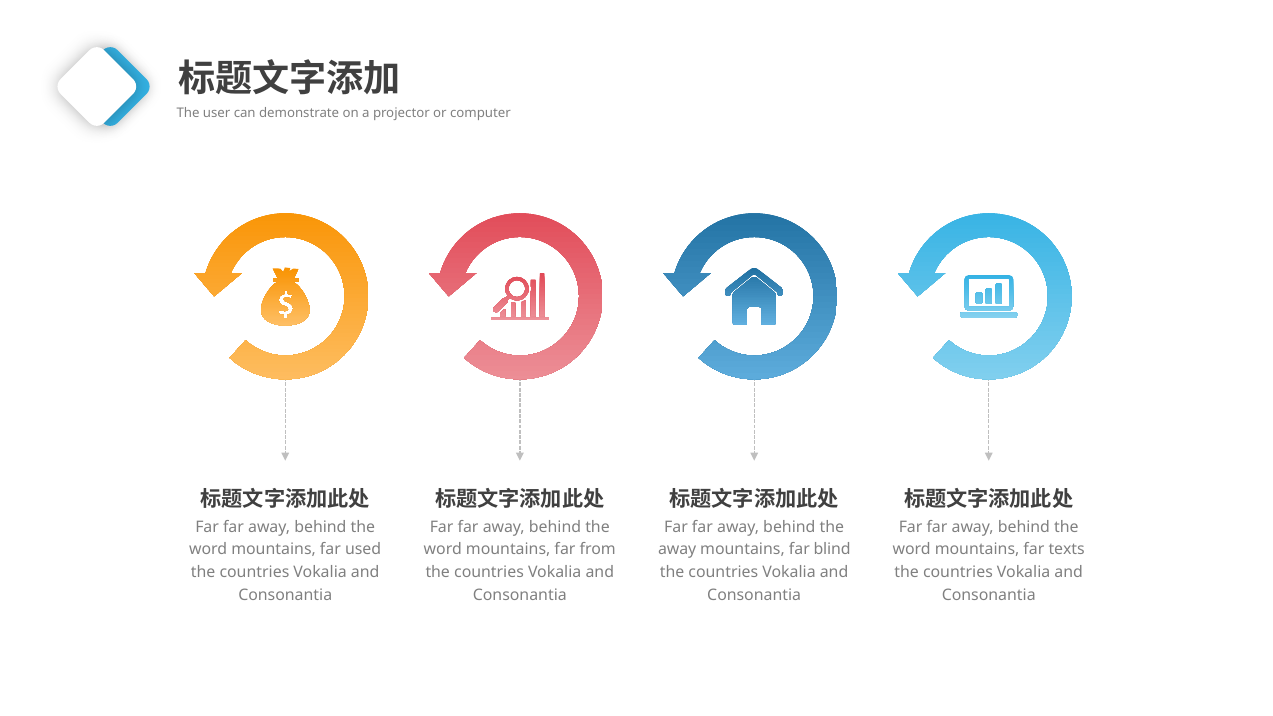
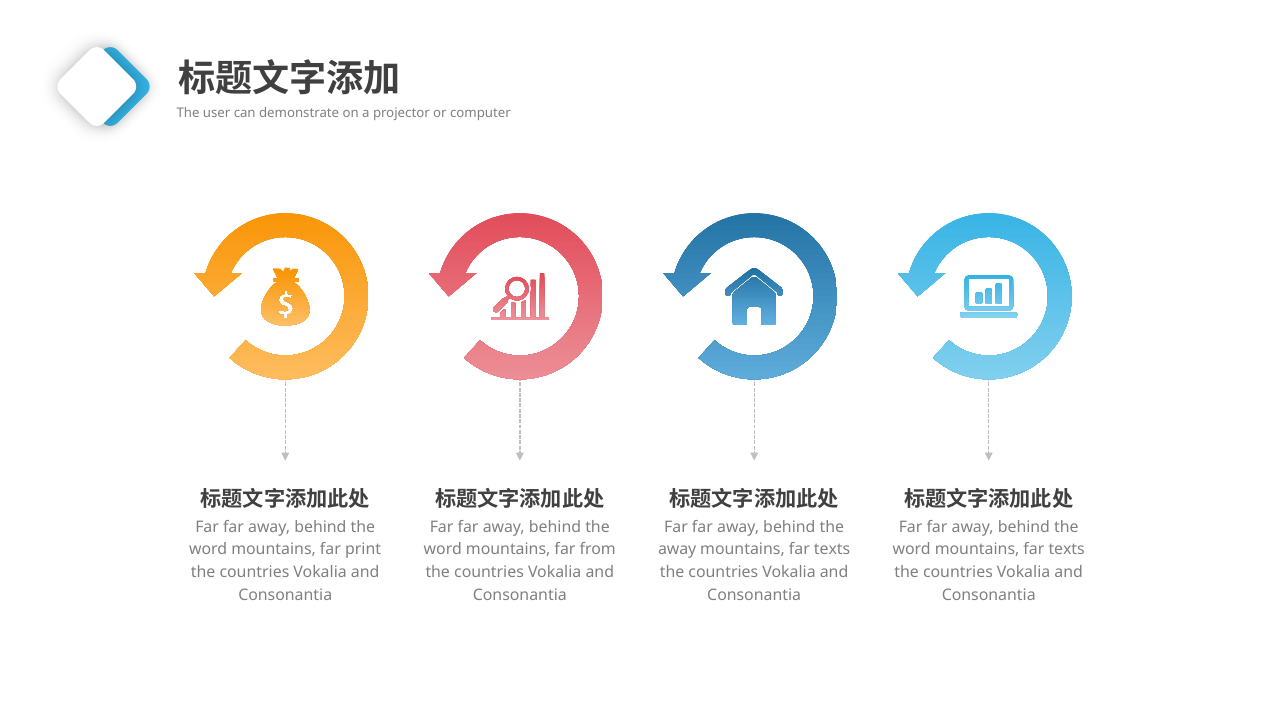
used: used -> print
blind at (832, 550): blind -> texts
